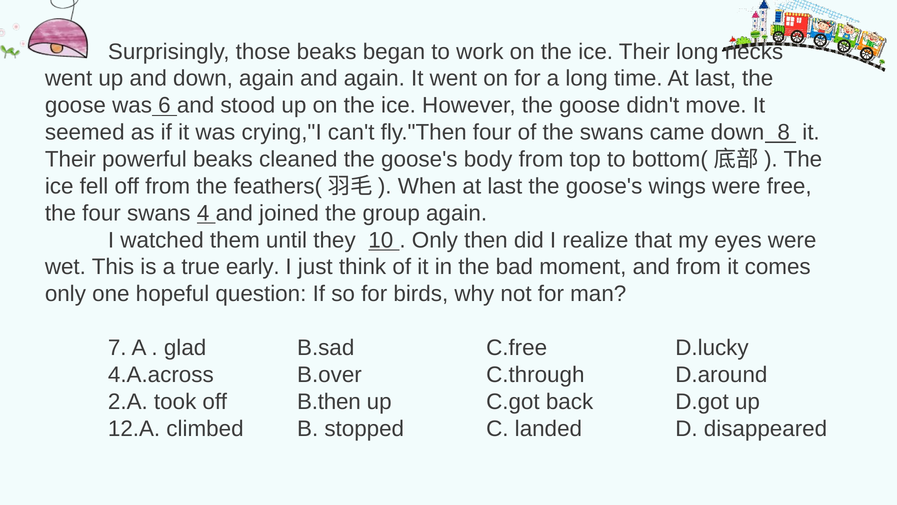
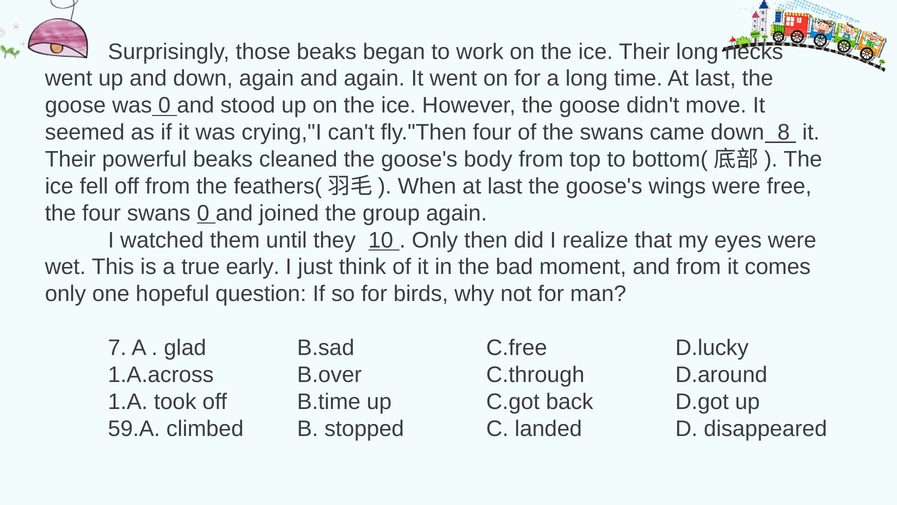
was 6: 6 -> 0
swans 4: 4 -> 0
4.A.across: 4.A.across -> 1.A.across
2.A: 2.A -> 1.A
B.then: B.then -> B.time
12.A: 12.A -> 59.A
